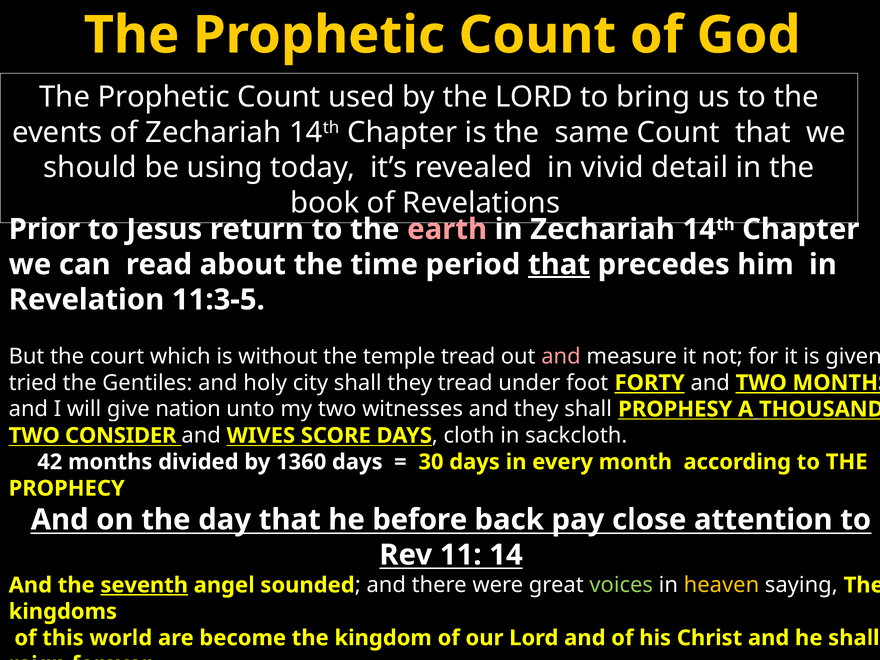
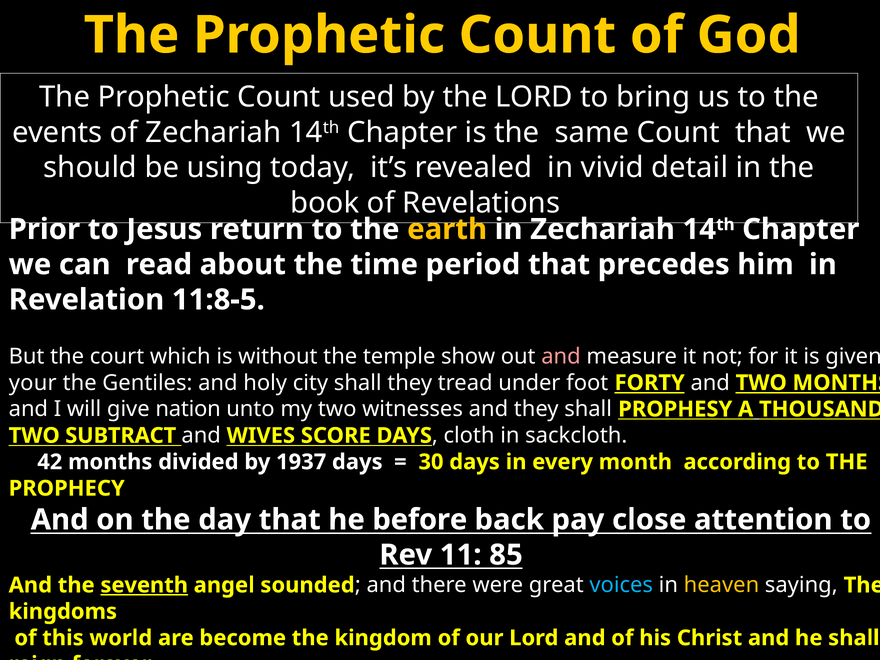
earth colour: pink -> yellow
that at (559, 265) underline: present -> none
11:3-5: 11:3-5 -> 11:8-5
temple tread: tread -> show
tried: tried -> your
CONSIDER: CONSIDER -> SUBTRACT
1360: 1360 -> 1937
11 14: 14 -> 85
voices colour: light green -> light blue
